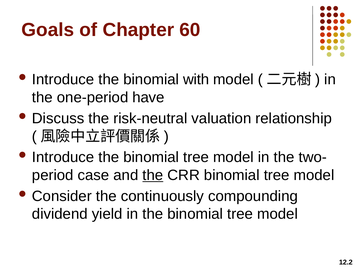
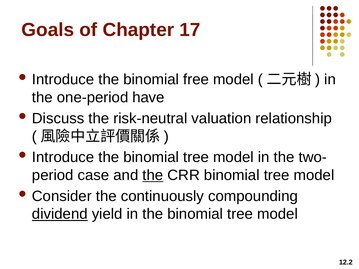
60: 60 -> 17
with: with -> free
dividend underline: none -> present
